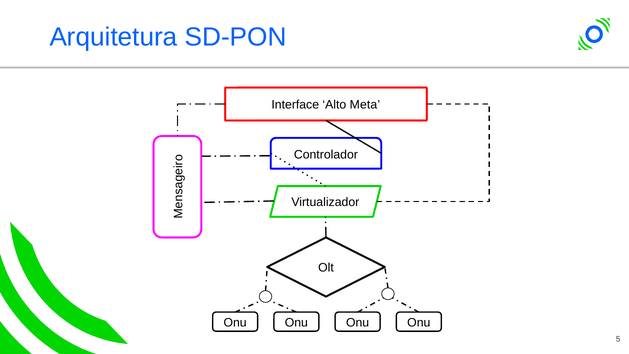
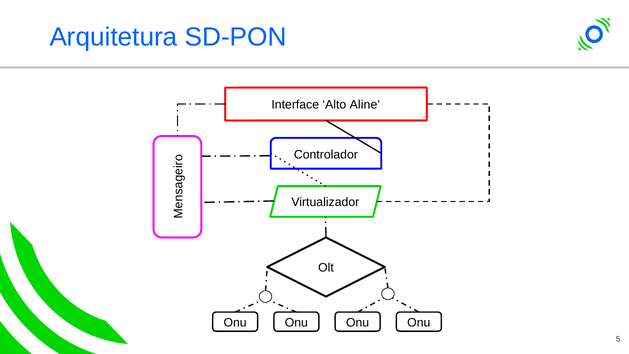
Meta: Meta -> Aline
